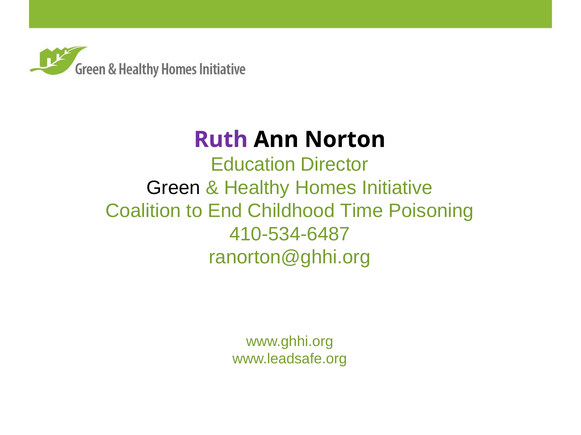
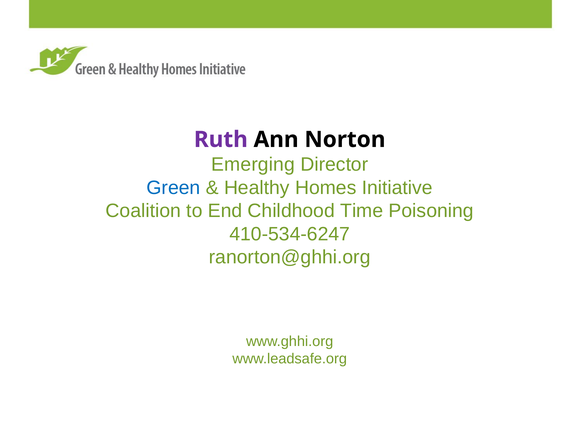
Education: Education -> Emerging
Green colour: black -> blue
410-534-6487: 410-534-6487 -> 410-534-6247
